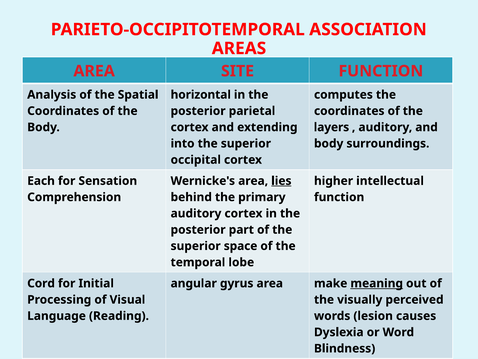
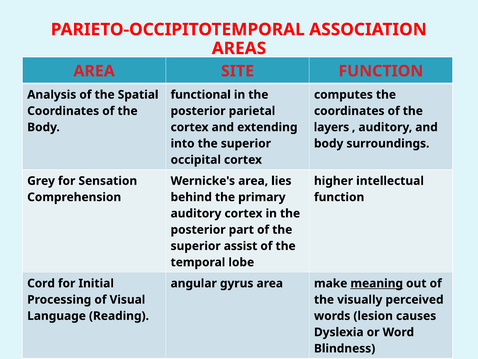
horizontal: horizontal -> functional
Each: Each -> Grey
lies underline: present -> none
space: space -> assist
